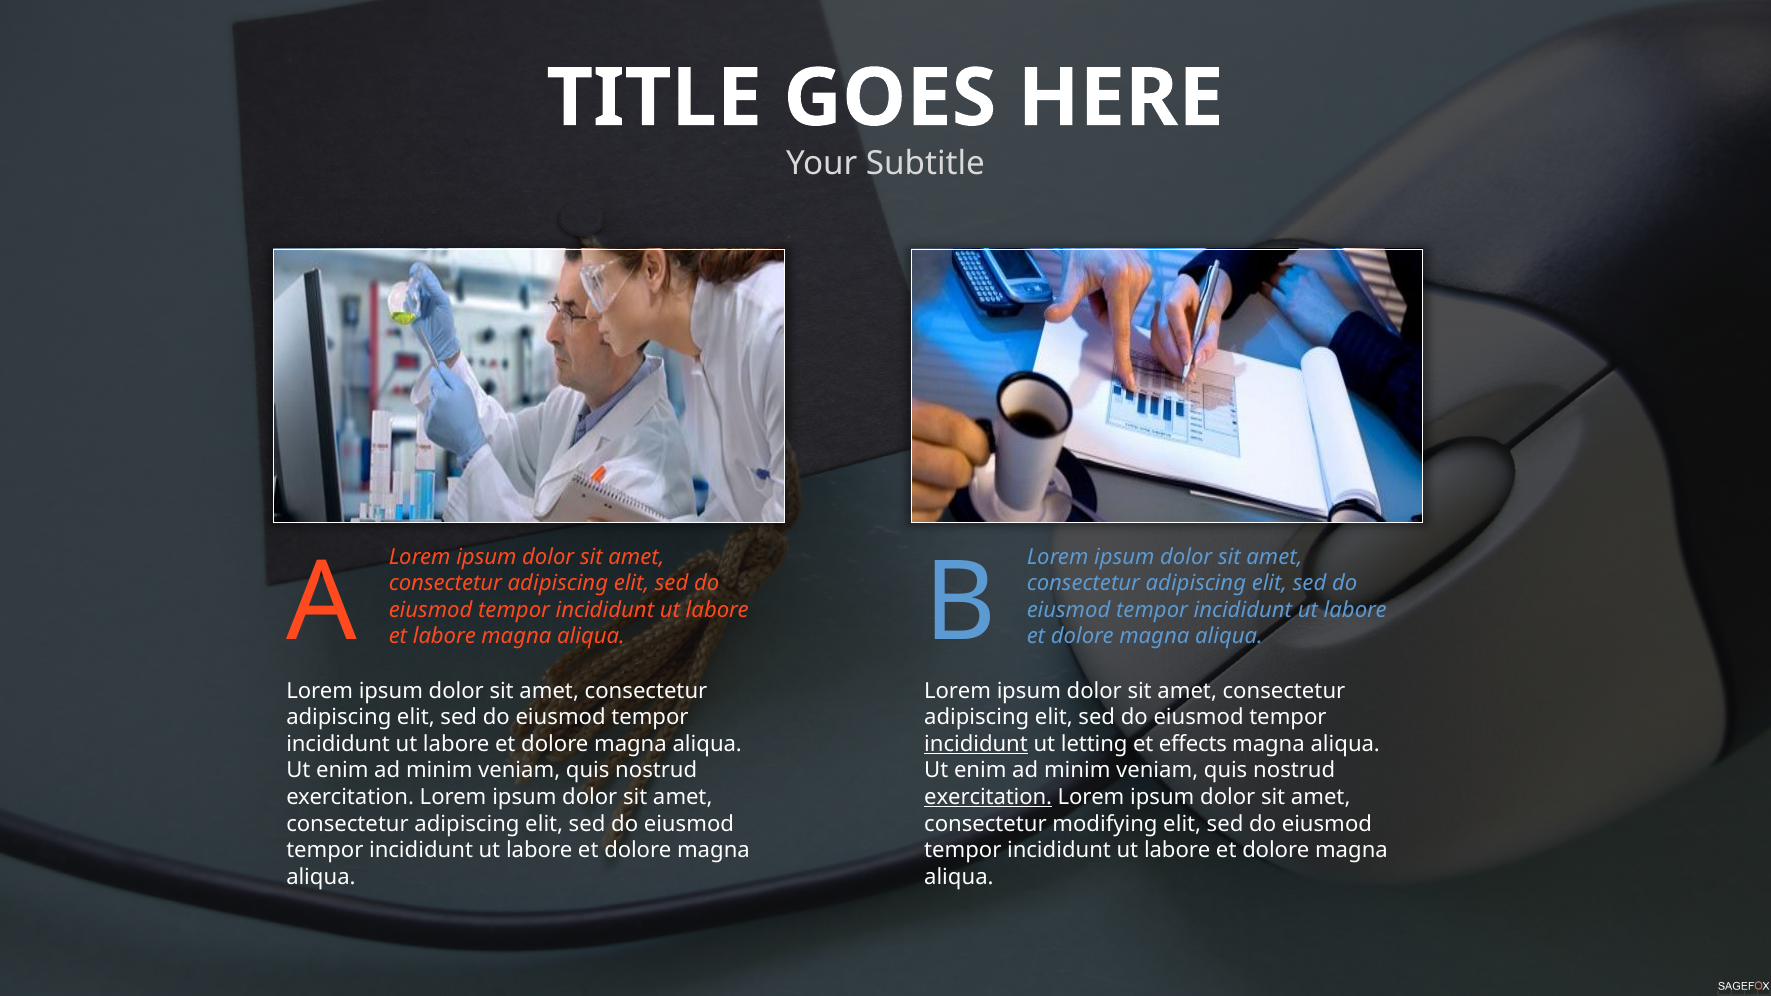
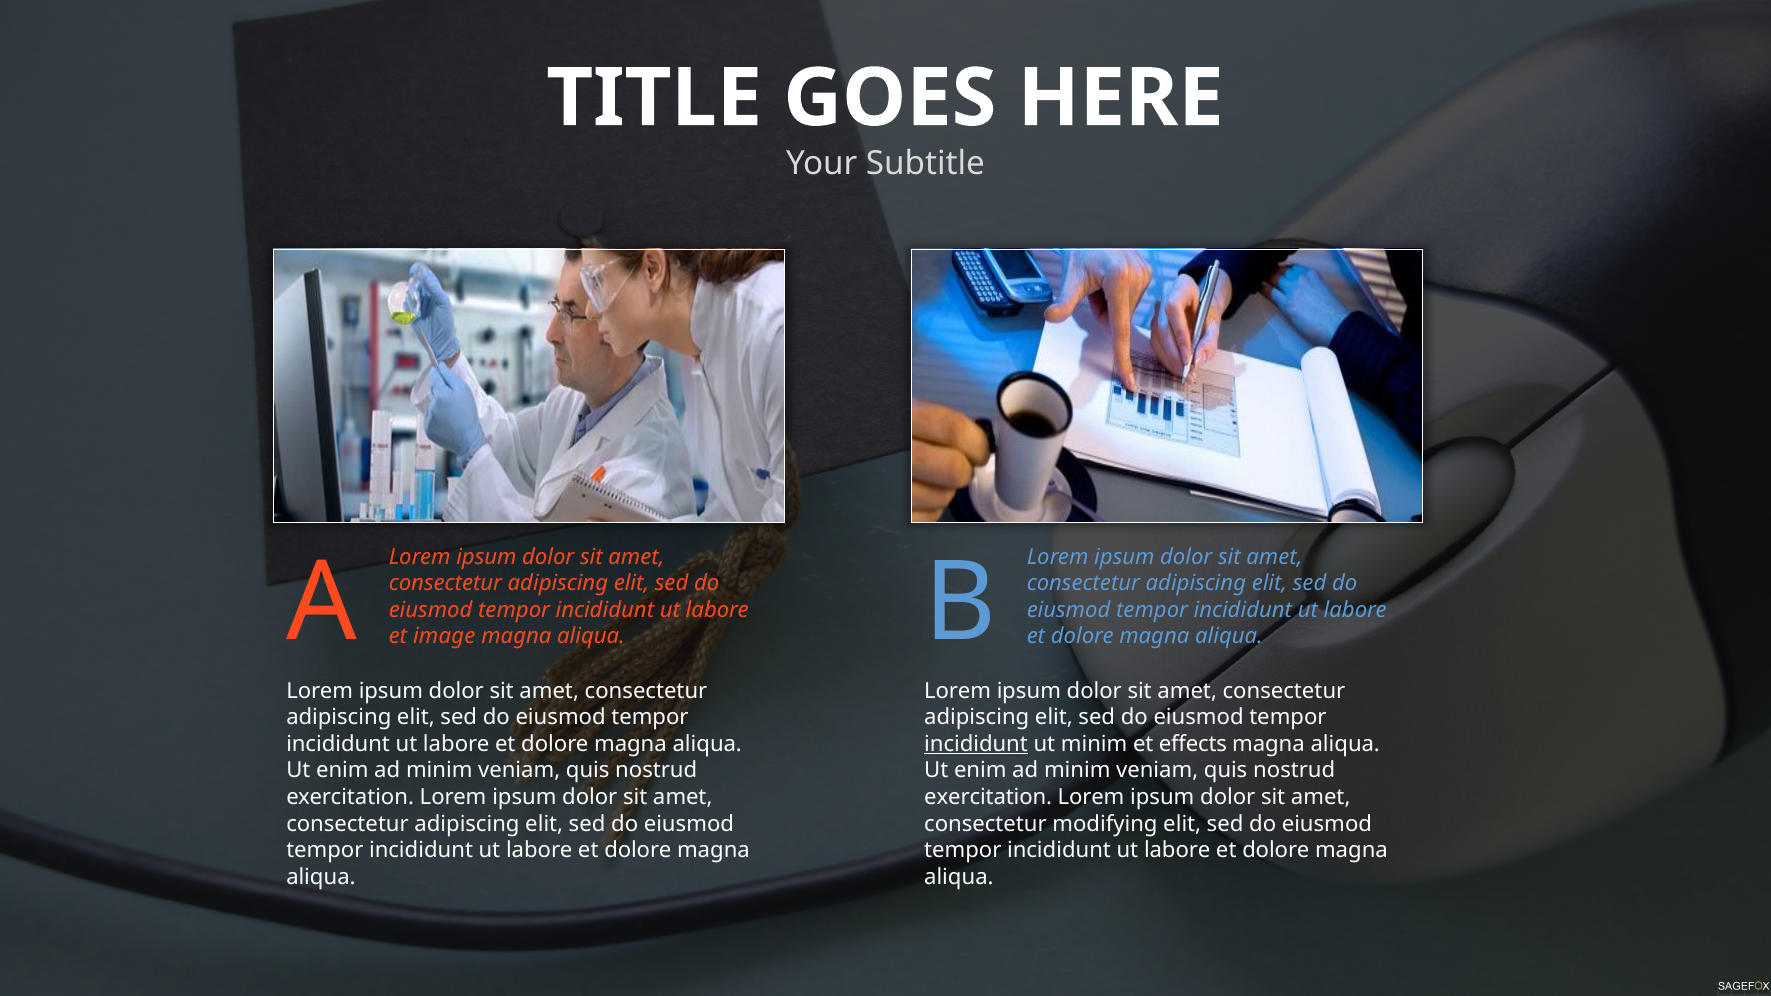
et labore: labore -> image
ut letting: letting -> minim
exercitation at (988, 797) underline: present -> none
